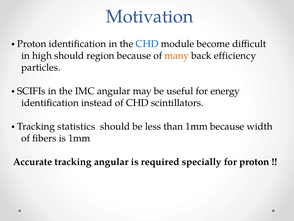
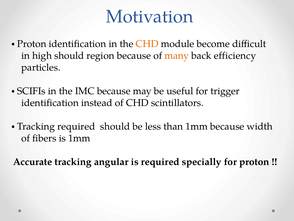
CHD at (147, 44) colour: blue -> orange
IMC angular: angular -> because
energy: energy -> trigger
Tracking statistics: statistics -> required
